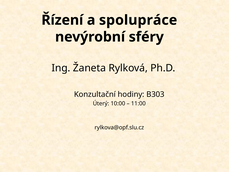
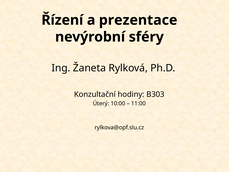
spolupráce: spolupráce -> prezentace
